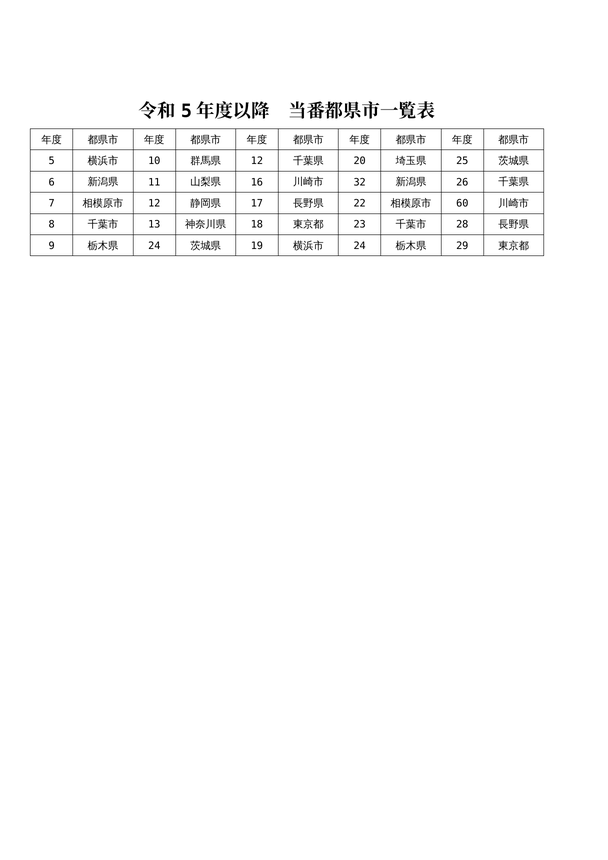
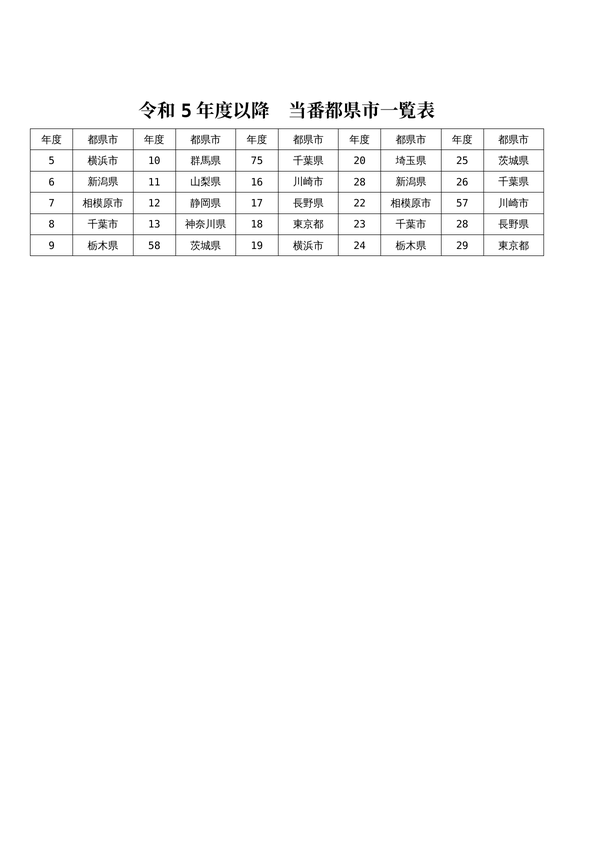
12 at (257, 161): 12 -> 75
32 at (360, 182): 32 -> 28
60: 60 -> 57
24 at (154, 246): 24 -> 58
